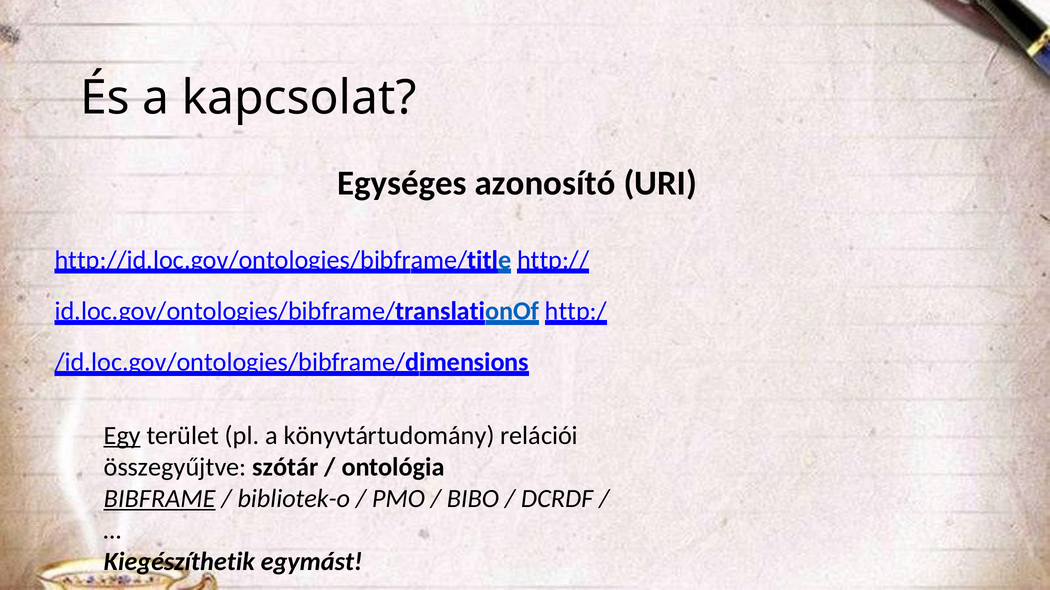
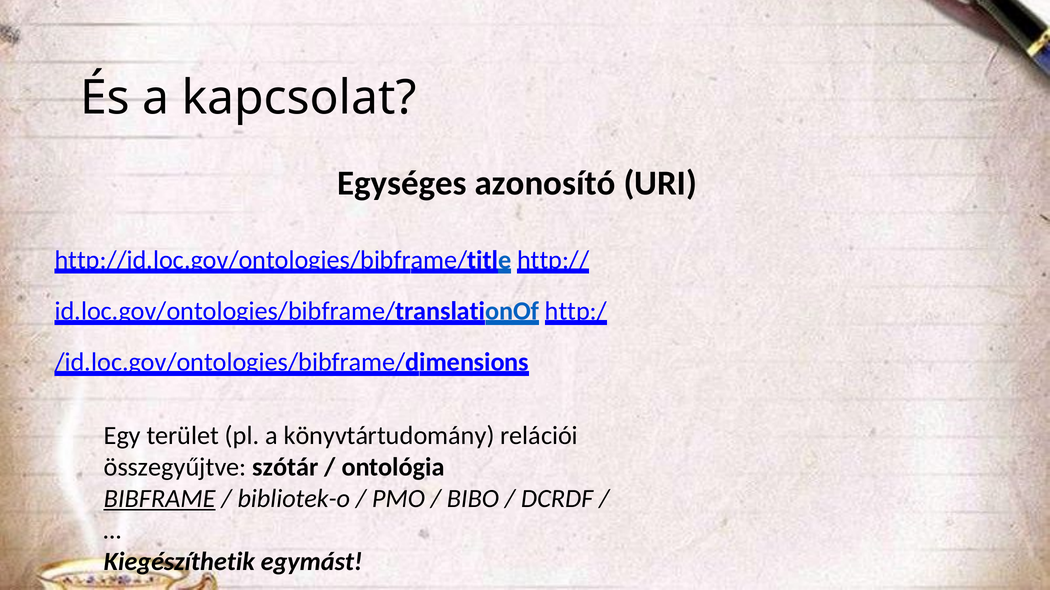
Egy underline: present -> none
